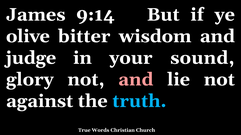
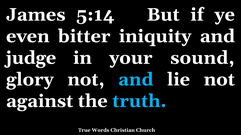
9:14: 9:14 -> 5:14
olive: olive -> even
wisdom: wisdom -> iniquity
and at (136, 80) colour: pink -> light blue
